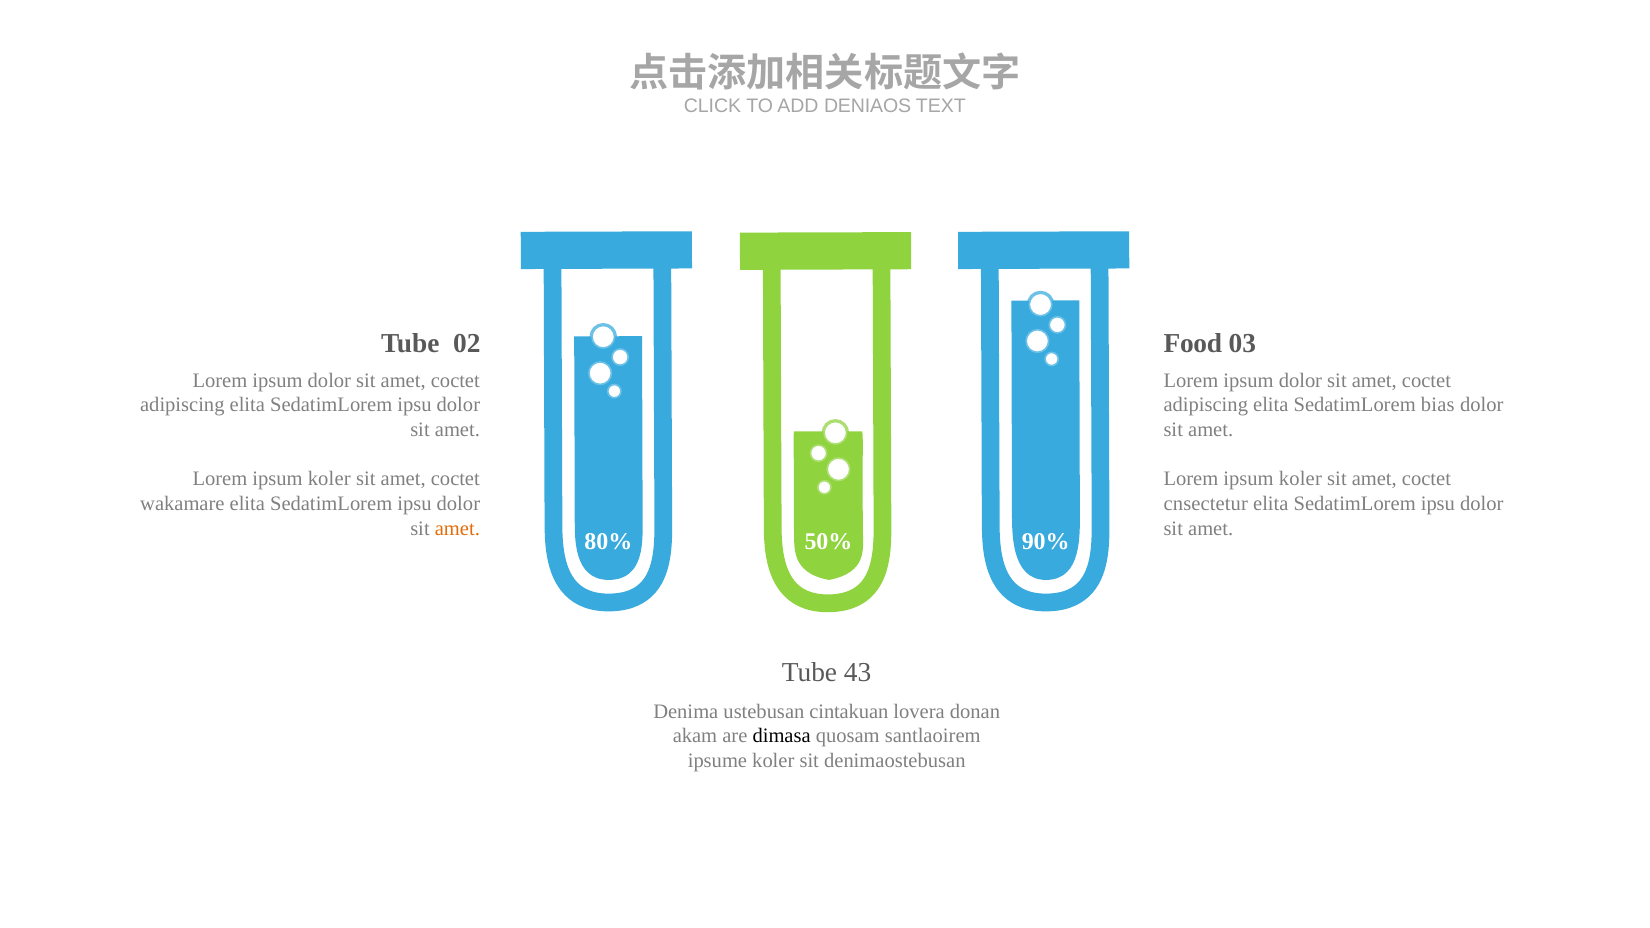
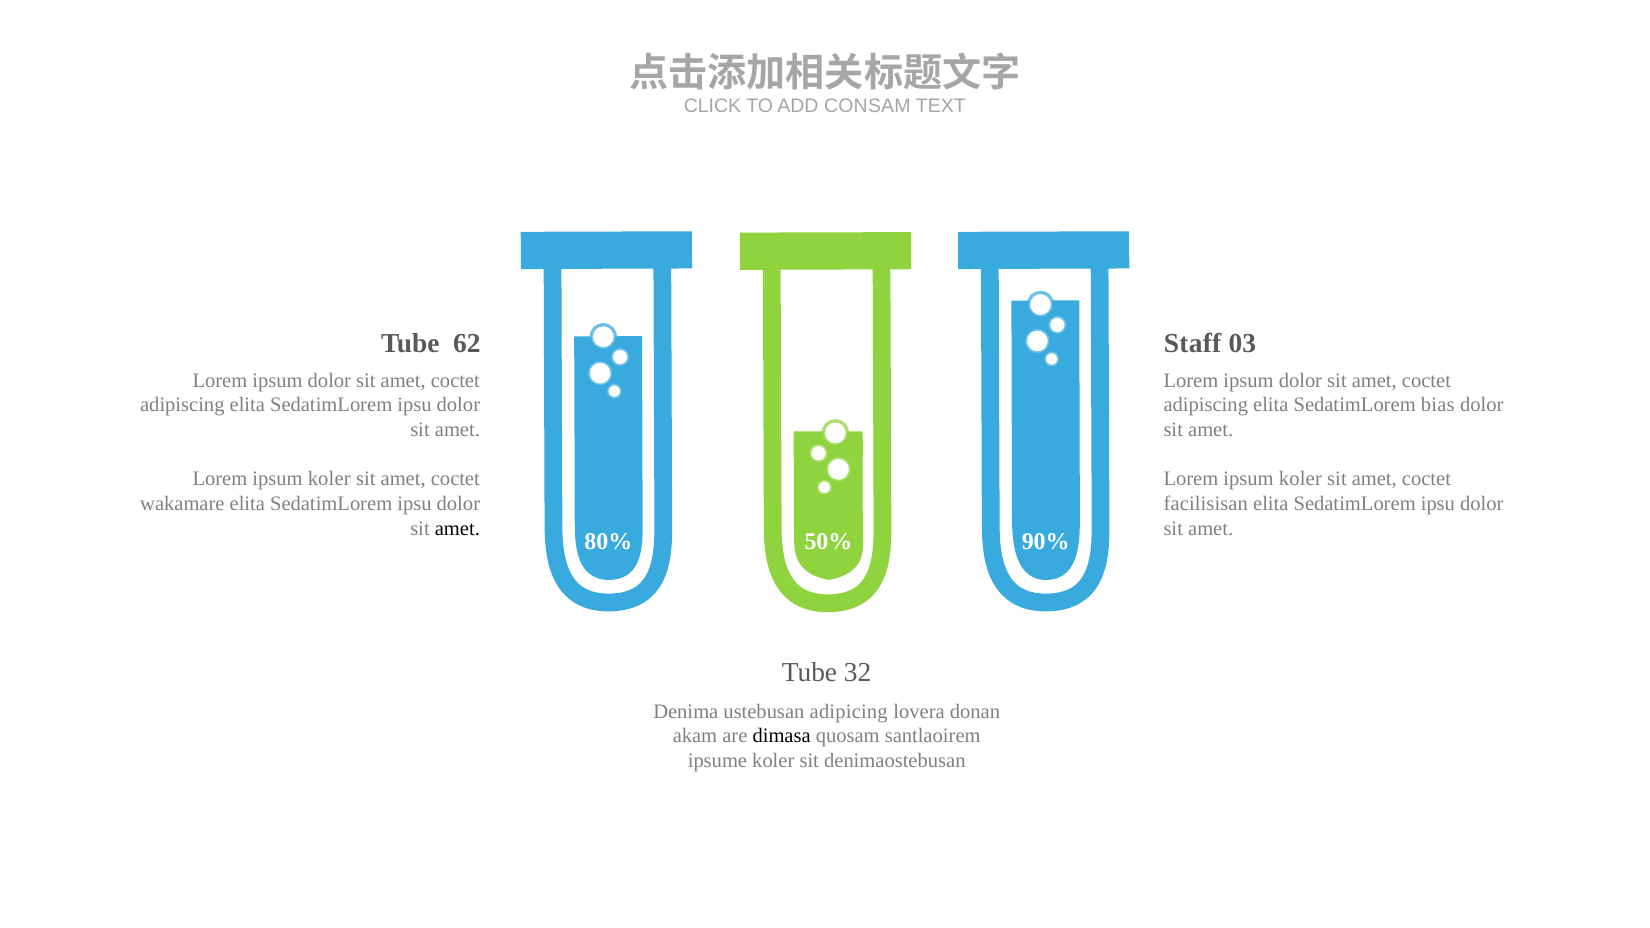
DENIAOS: DENIAOS -> CONSAM
02: 02 -> 62
Food: Food -> Staff
cnsectetur: cnsectetur -> facilisisan
amet at (457, 529) colour: orange -> black
43: 43 -> 32
cintakuan: cintakuan -> adipicing
